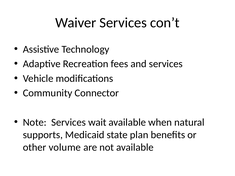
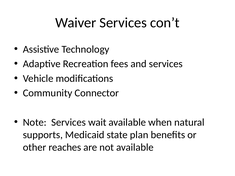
volume: volume -> reaches
